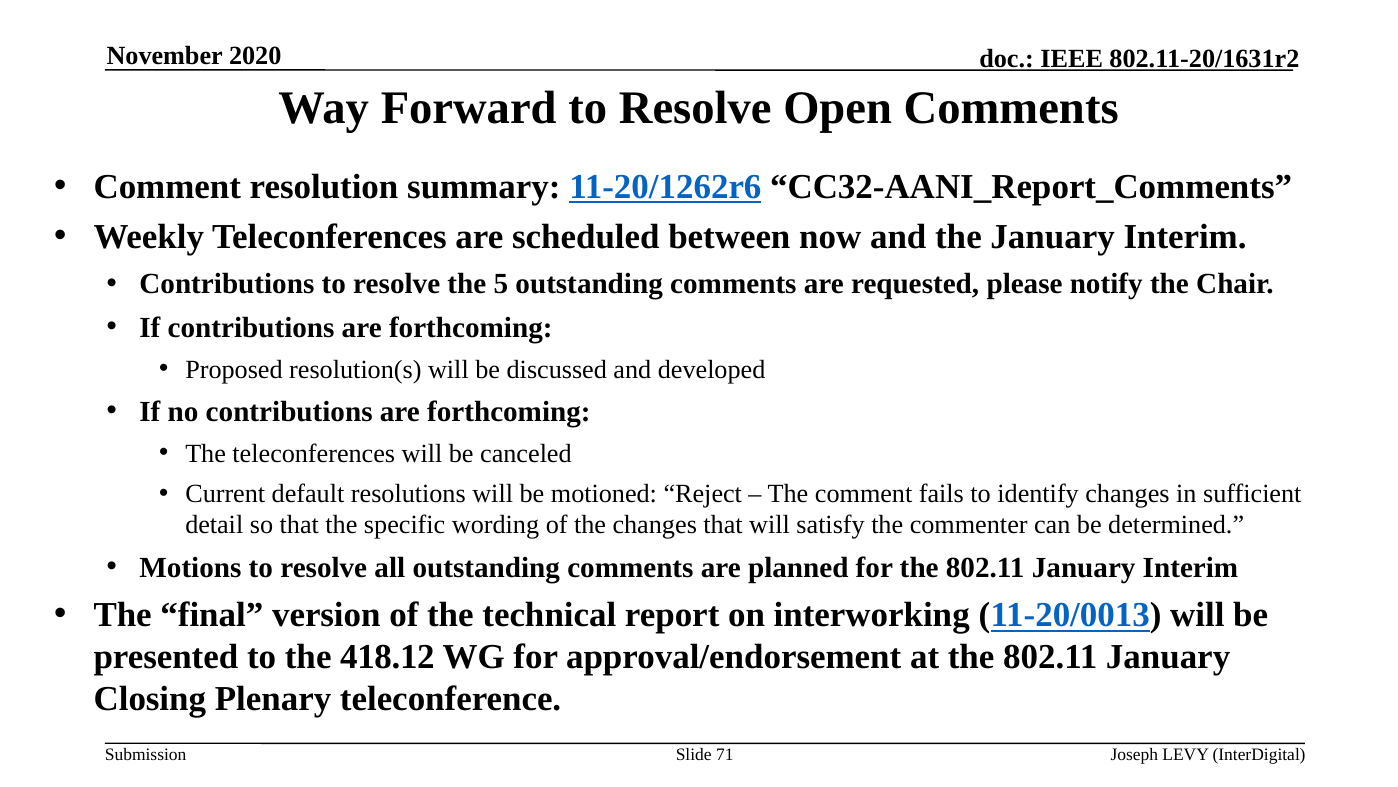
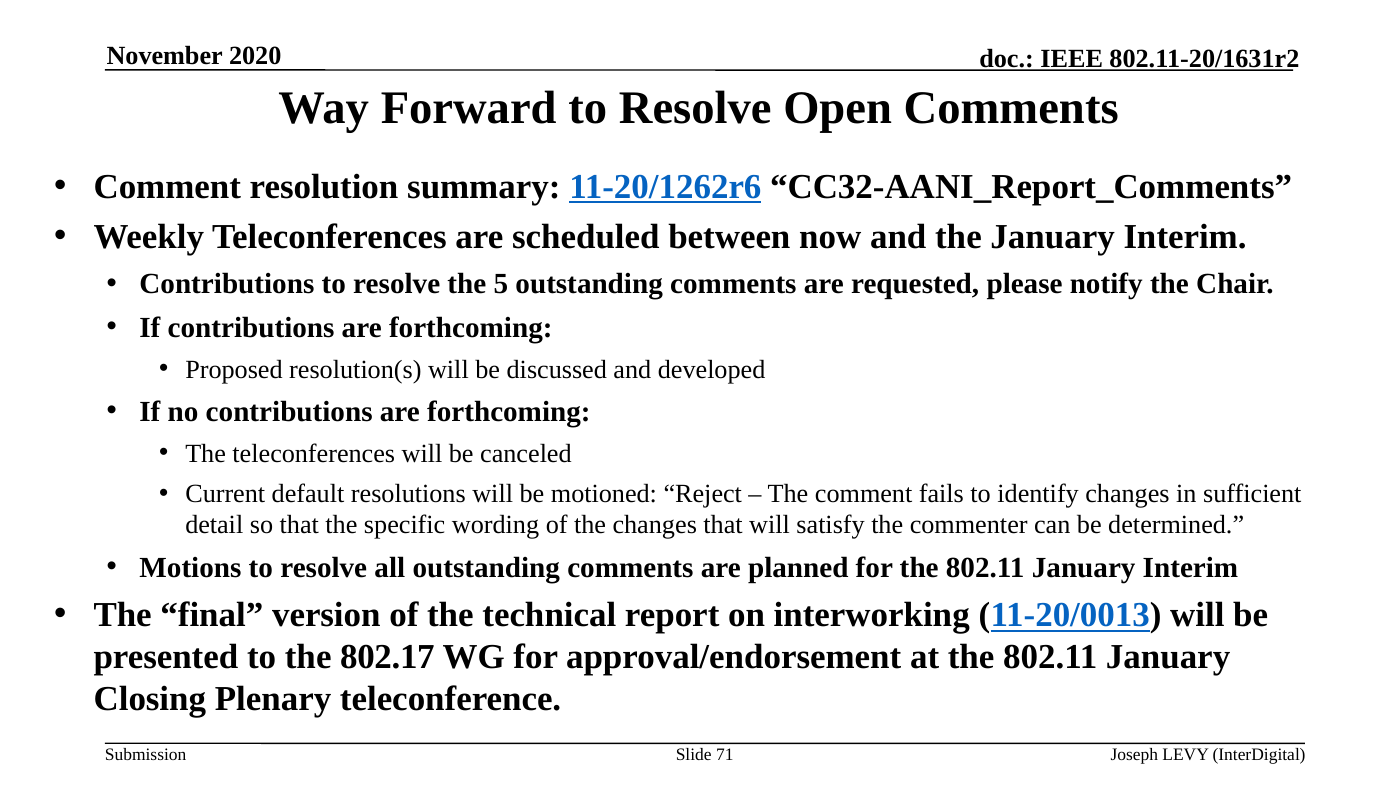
418.12: 418.12 -> 802.17
